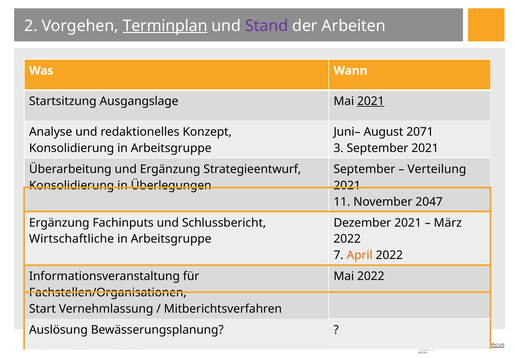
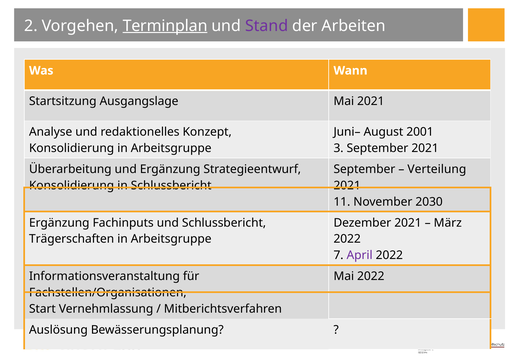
2021 at (371, 101) underline: present -> none
2071: 2071 -> 2001
in Überlegungen: Überlegungen -> Schlussbericht
2047: 2047 -> 2030
Wirtschaftliche: Wirtschaftliche -> Trägerschaften
April colour: orange -> purple
